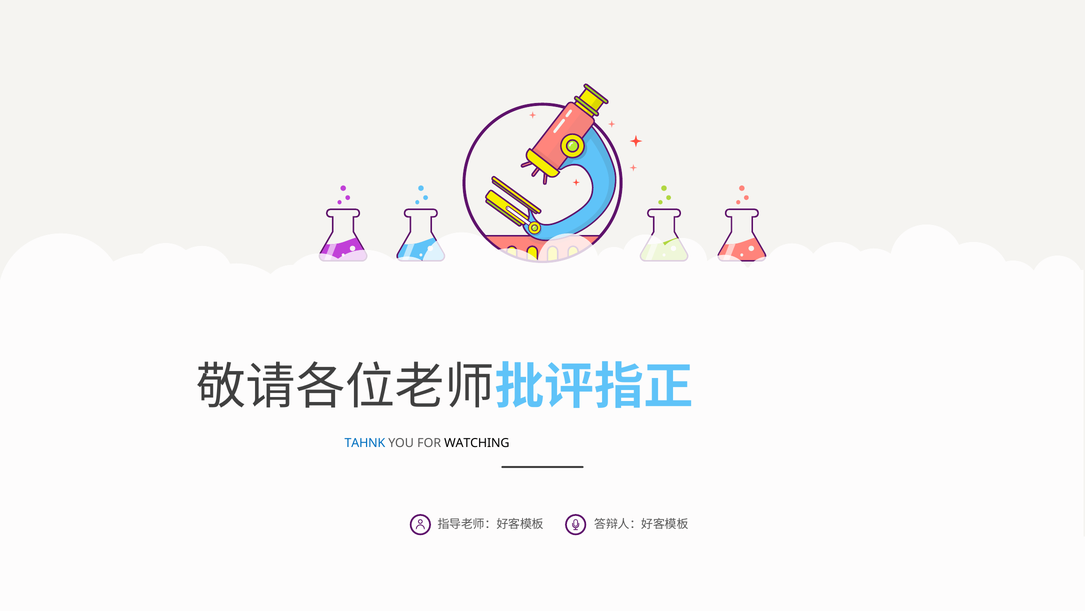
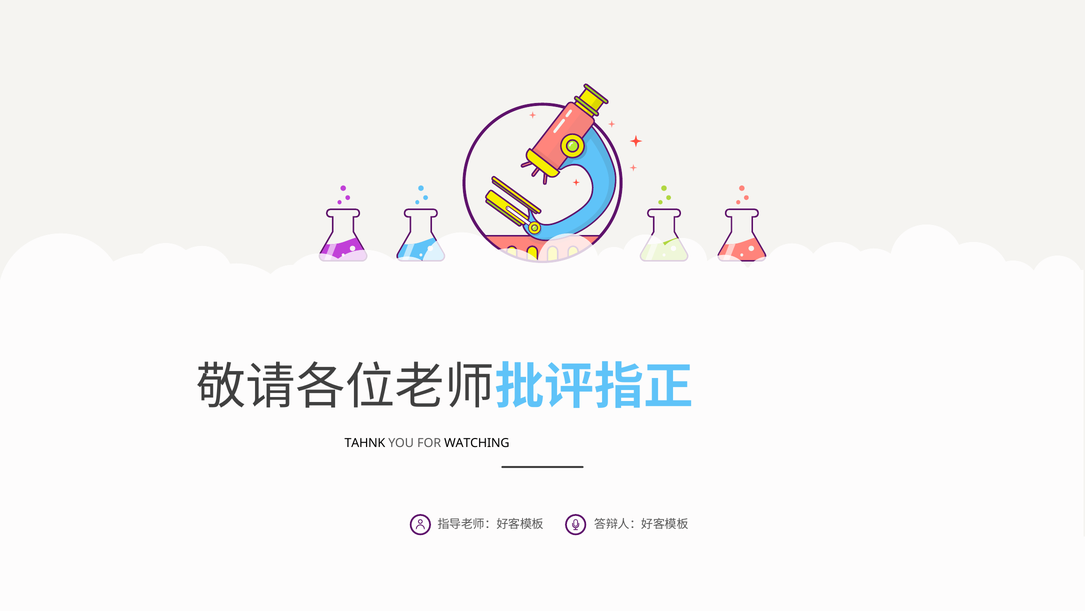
TAHNK colour: blue -> black
